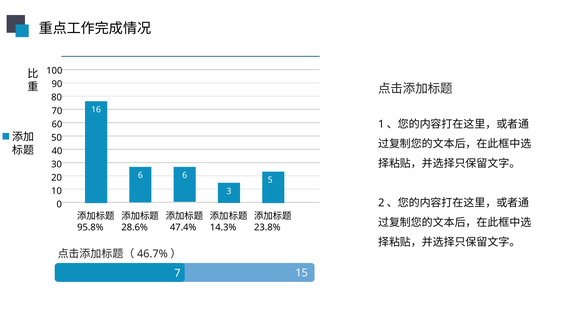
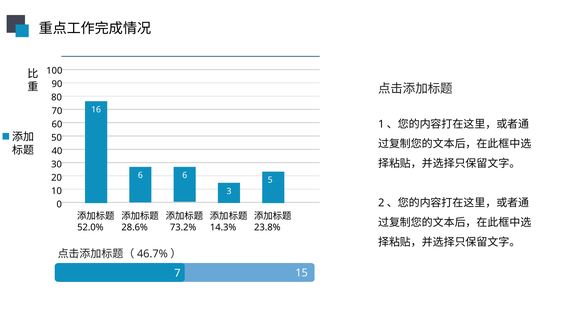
95.8%: 95.8% -> 52.0%
47.4%: 47.4% -> 73.2%
